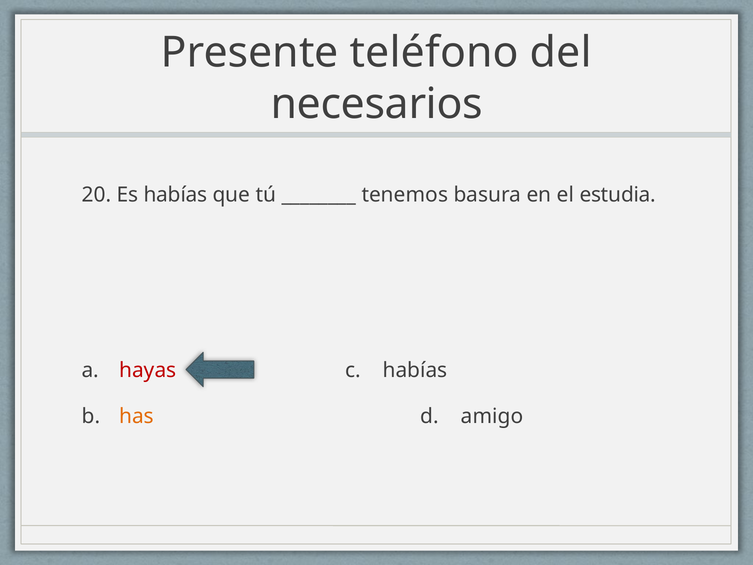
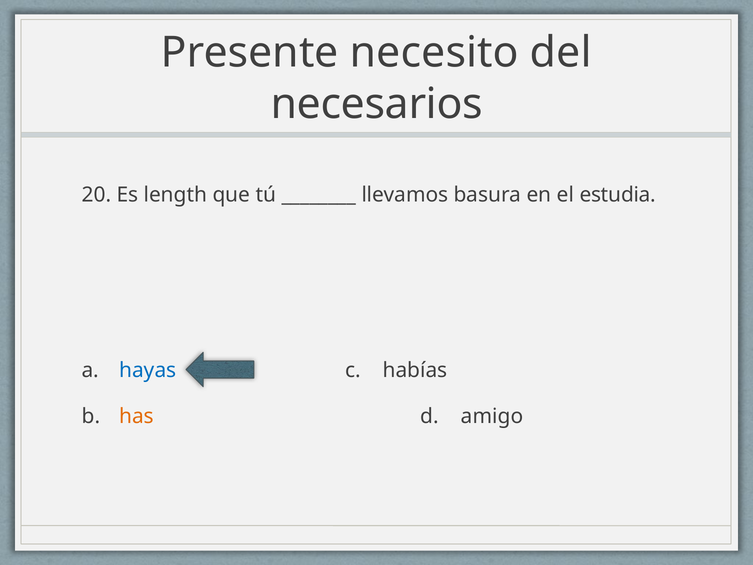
teléfono: teléfono -> necesito
Es habías: habías -> length
tenemos: tenemos -> llevamos
hayas colour: red -> blue
